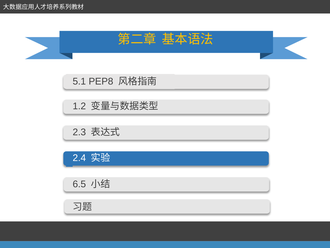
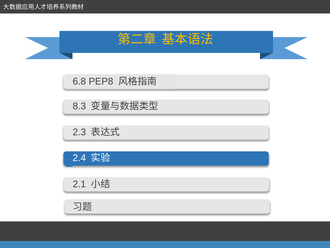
5.1: 5.1 -> 6.8
1.2: 1.2 -> 8.3
6.5: 6.5 -> 2.1
